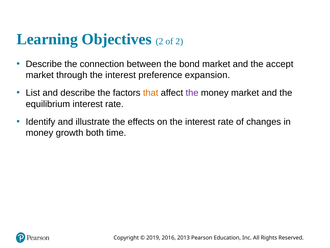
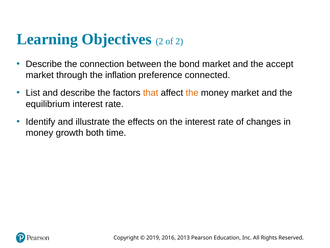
through the interest: interest -> inflation
expansion: expansion -> connected
the at (192, 93) colour: purple -> orange
